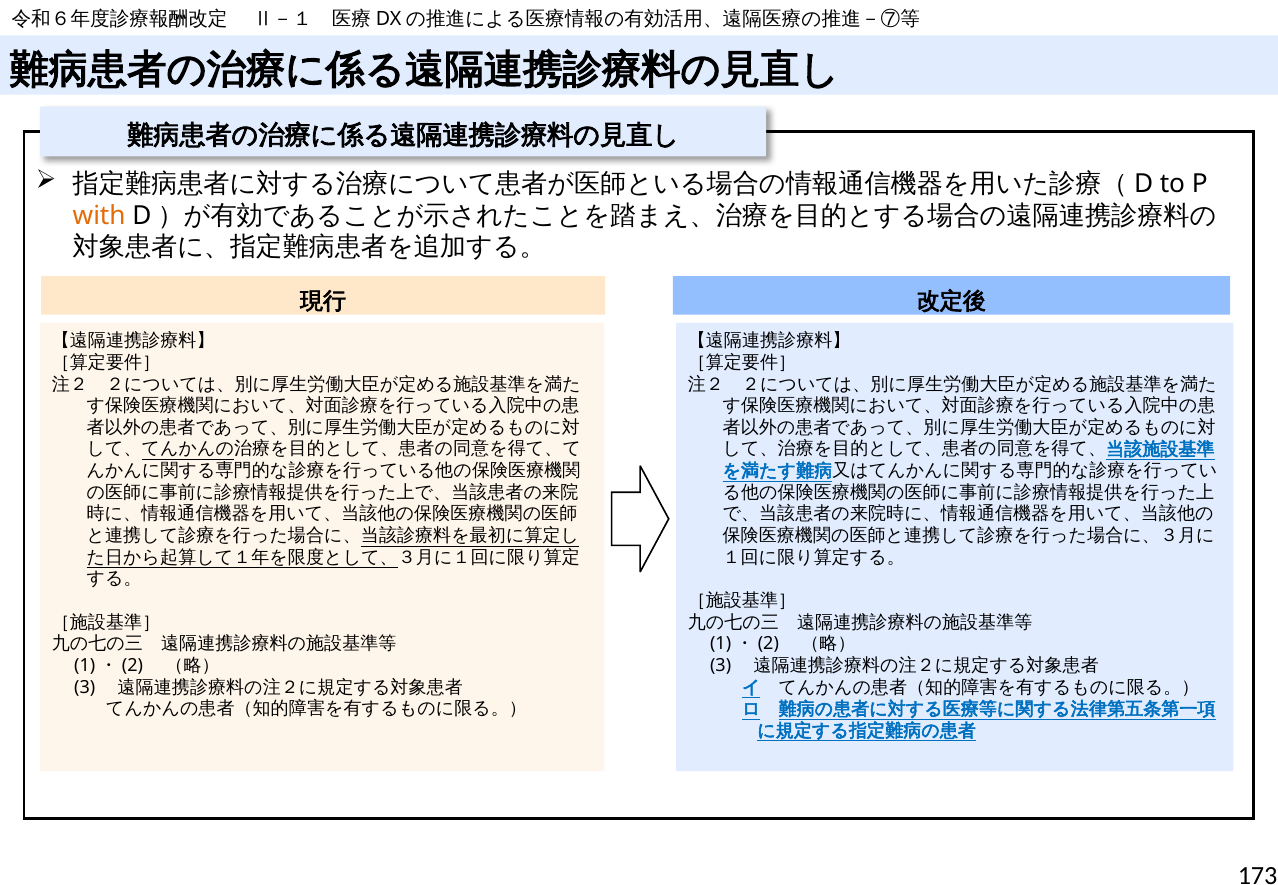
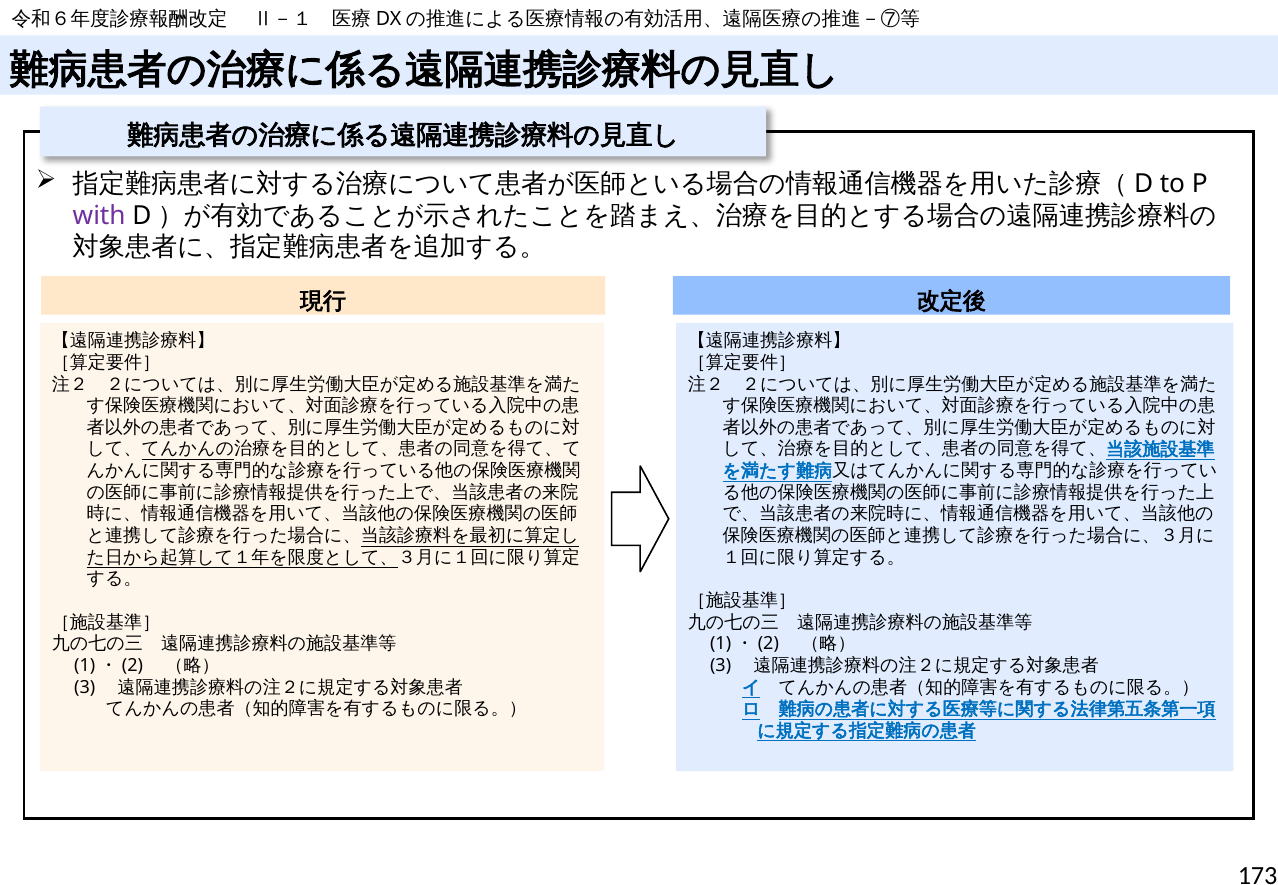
with colour: orange -> purple
